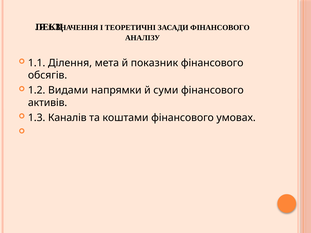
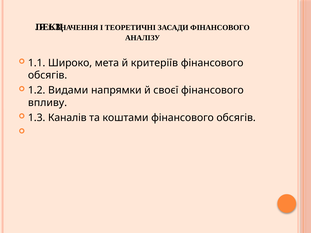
Ділення: Ділення -> Широко
показник: показник -> критеріїв
суми: суми -> своєї
активів: активів -> впливу
умовах at (236, 118): умовах -> обсягів
